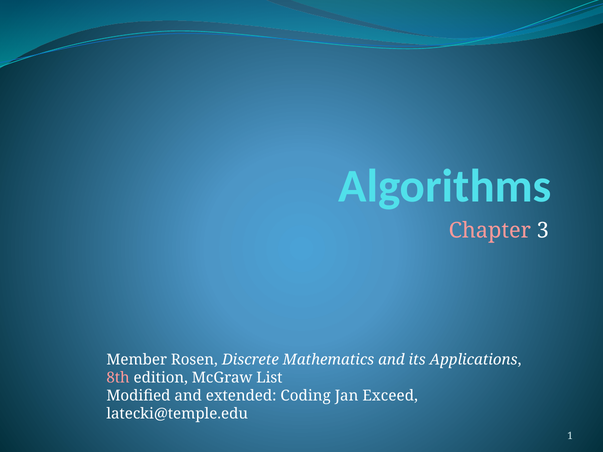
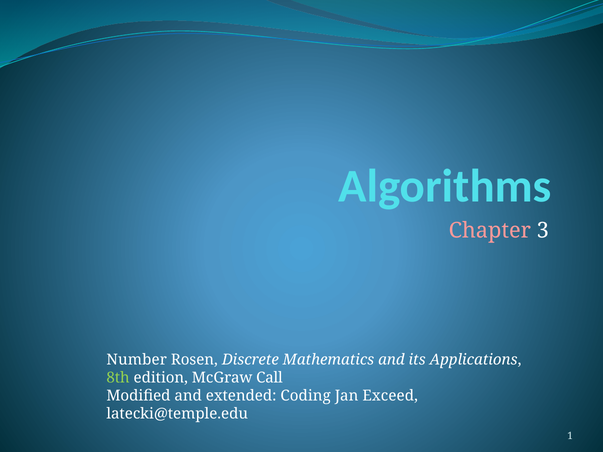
Member: Member -> Number
8th colour: pink -> light green
List: List -> Call
